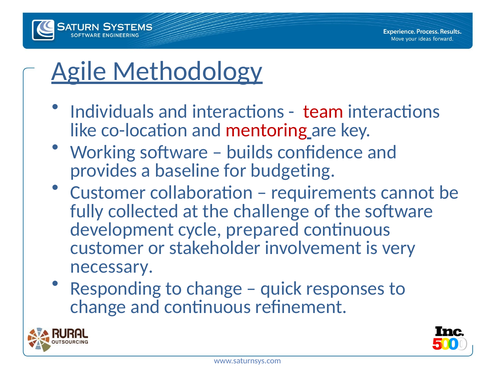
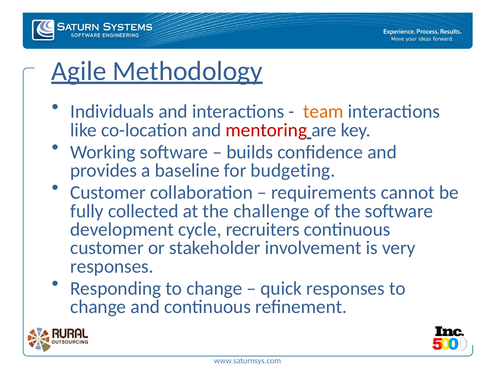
team colour: red -> orange
prepared: prepared -> recruiters
necessary at (112, 267): necessary -> responses
